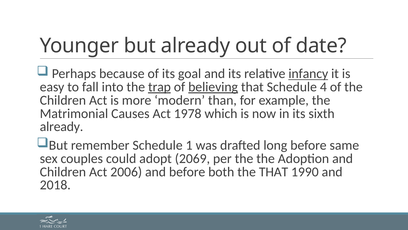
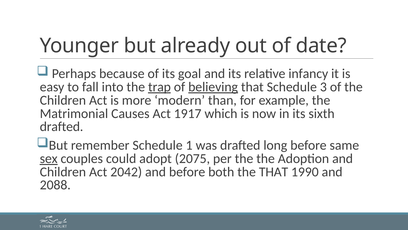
infancy underline: present -> none
4: 4 -> 3
1978: 1978 -> 1917
already at (62, 126): already -> drafted
sex underline: none -> present
2069: 2069 -> 2075
2006: 2006 -> 2042
2018: 2018 -> 2088
